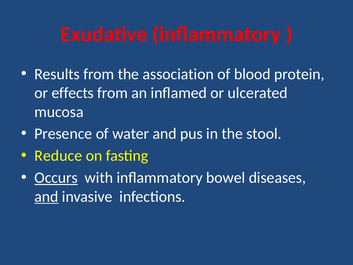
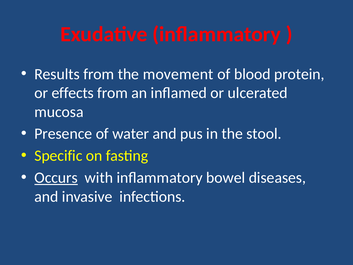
association: association -> movement
Reduce: Reduce -> Specific
and at (46, 196) underline: present -> none
